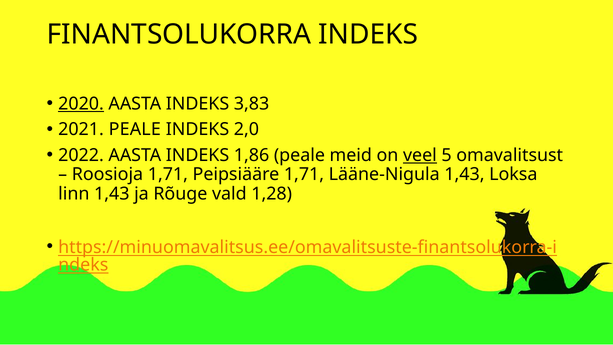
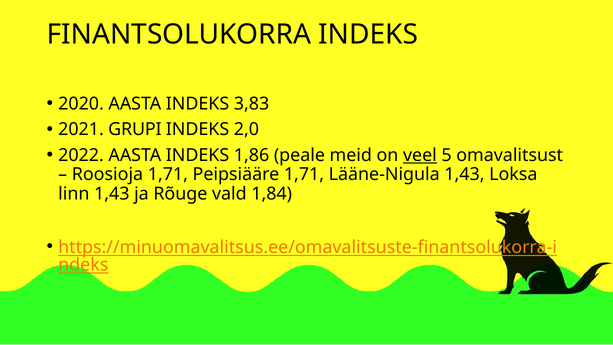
2020 underline: present -> none
2021 PEALE: PEALE -> GRUPI
1,28: 1,28 -> 1,84
